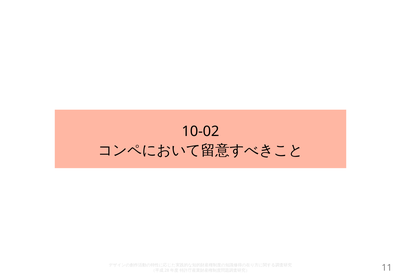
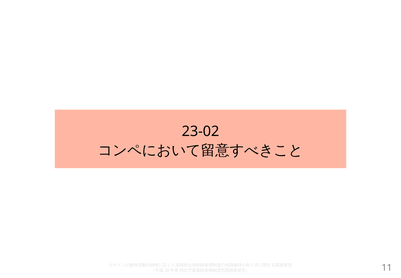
10-02: 10-02 -> 23-02
